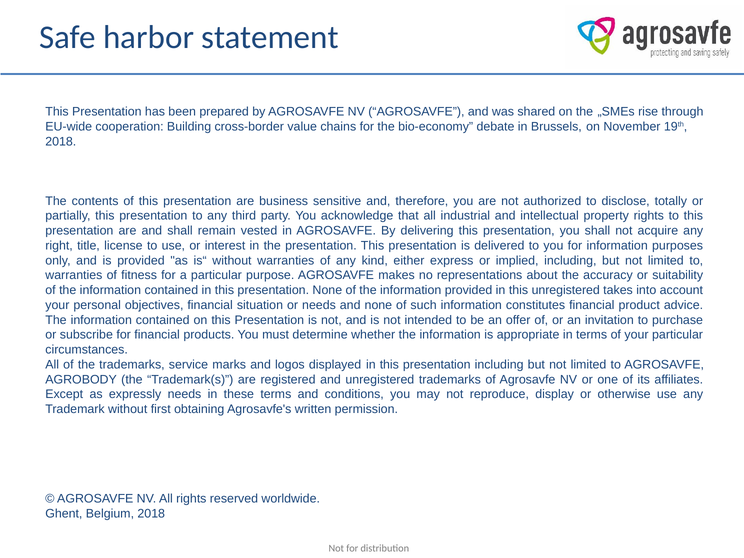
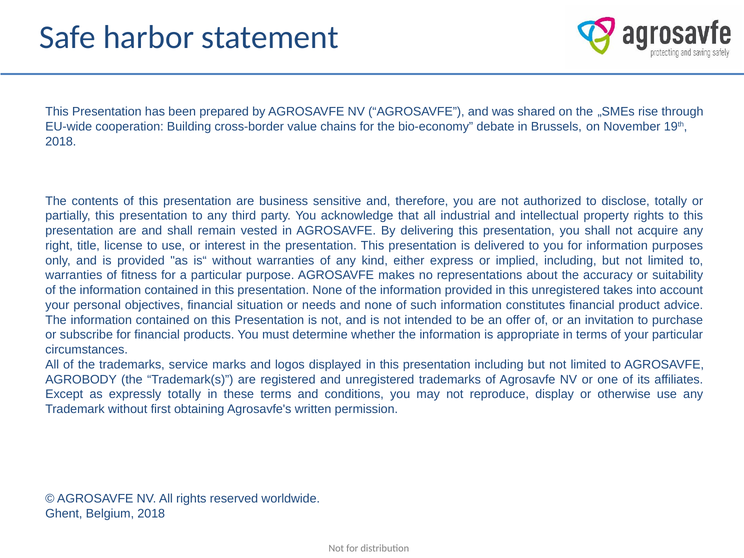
expressly needs: needs -> totally
